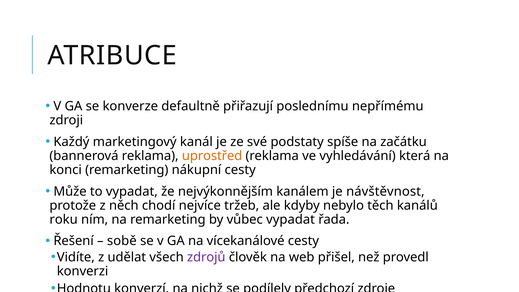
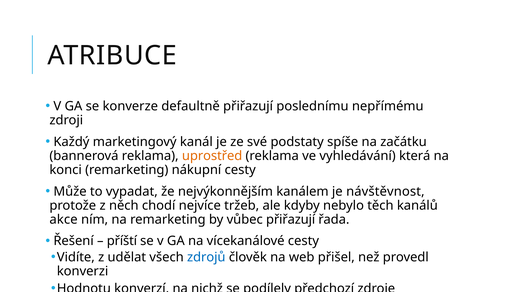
roku: roku -> akce
vůbec vypadat: vypadat -> přiřazují
sobě: sobě -> příští
zdrojů colour: purple -> blue
